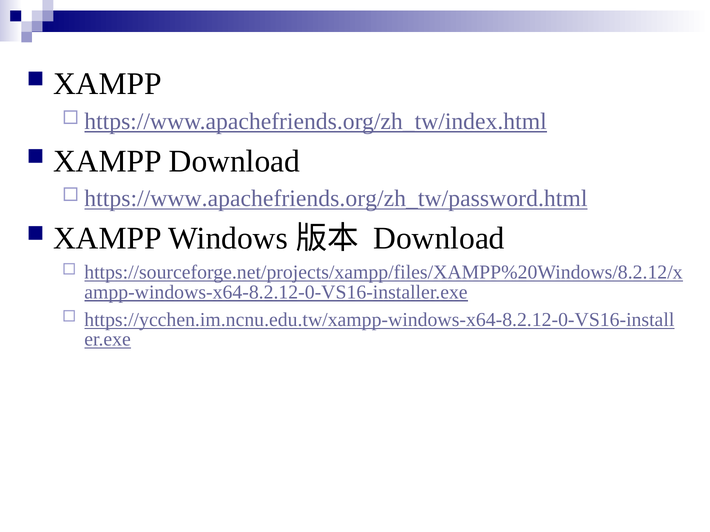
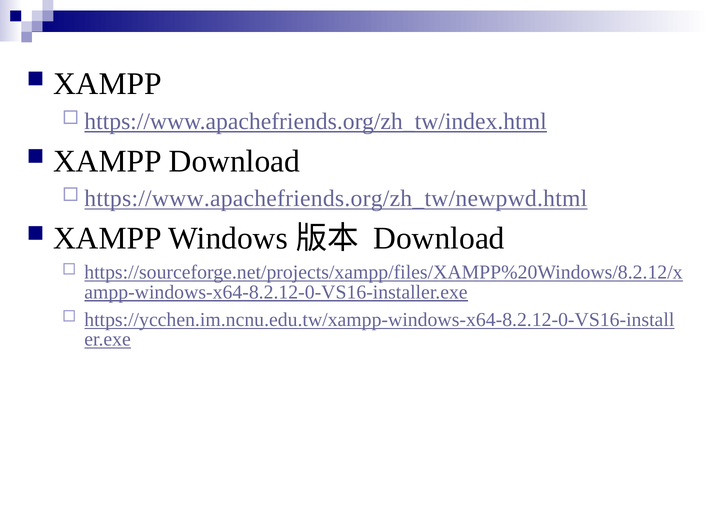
https://www.apachefriends.org/zh_tw/password.html: https://www.apachefriends.org/zh_tw/password.html -> https://www.apachefriends.org/zh_tw/newpwd.html
